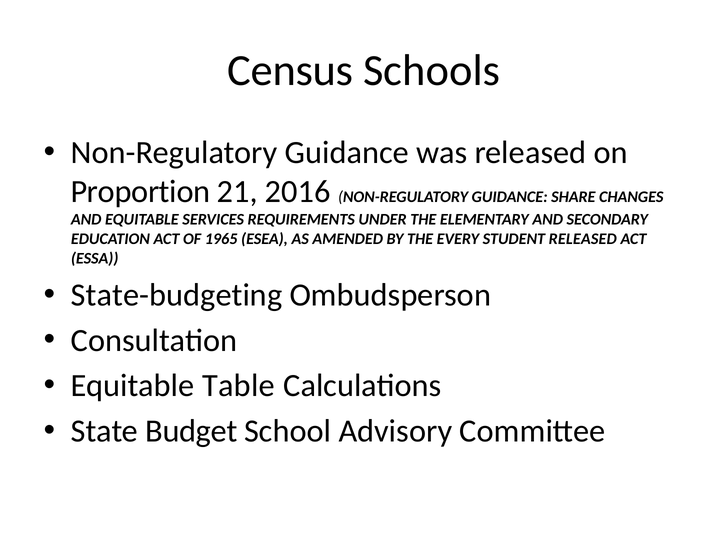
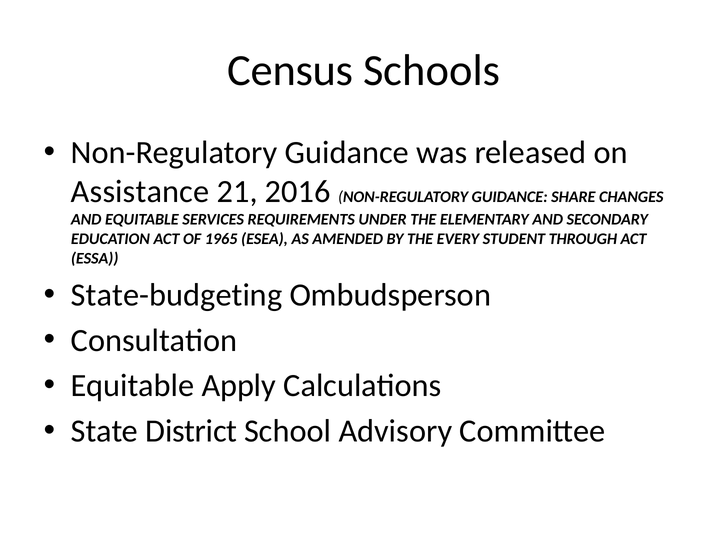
Proportion: Proportion -> Assistance
STUDENT RELEASED: RELEASED -> THROUGH
Table: Table -> Apply
Budget: Budget -> District
